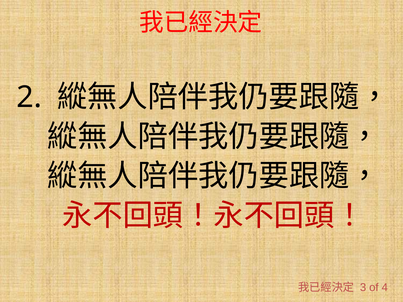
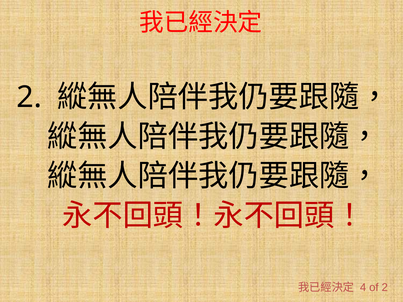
3: 3 -> 4
of 4: 4 -> 2
